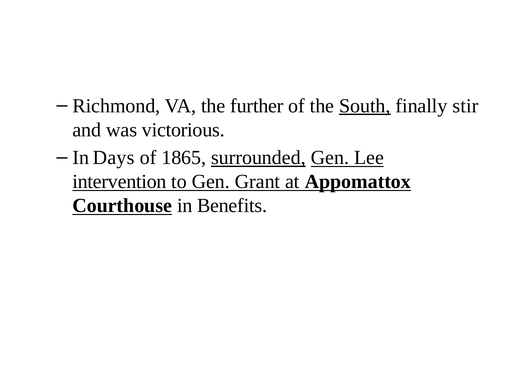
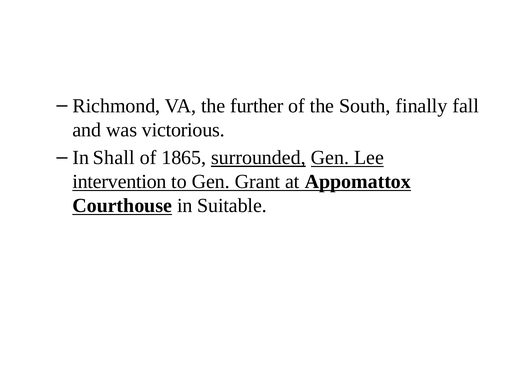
South underline: present -> none
stir: stir -> fall
Days: Days -> Shall
Benefits: Benefits -> Suitable
